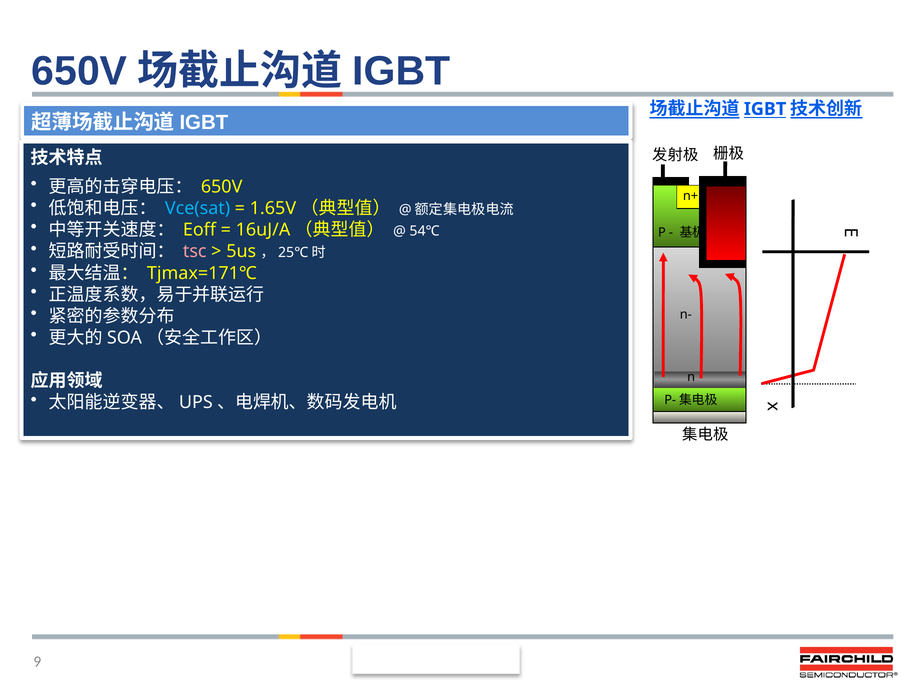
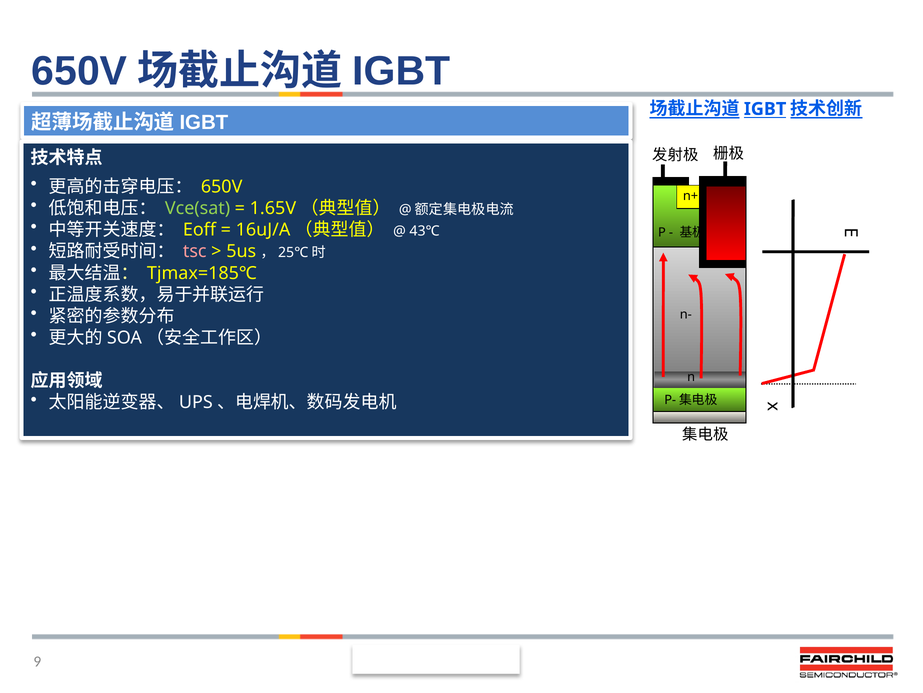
Vce(sat colour: light blue -> light green
54℃: 54℃ -> 43℃
Tjmax=171℃: Tjmax=171℃ -> Tjmax=185℃
